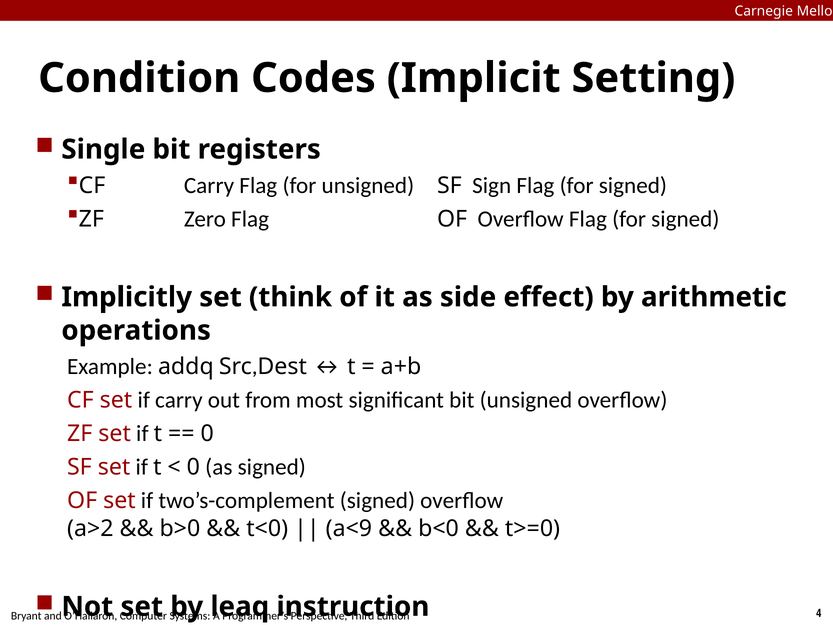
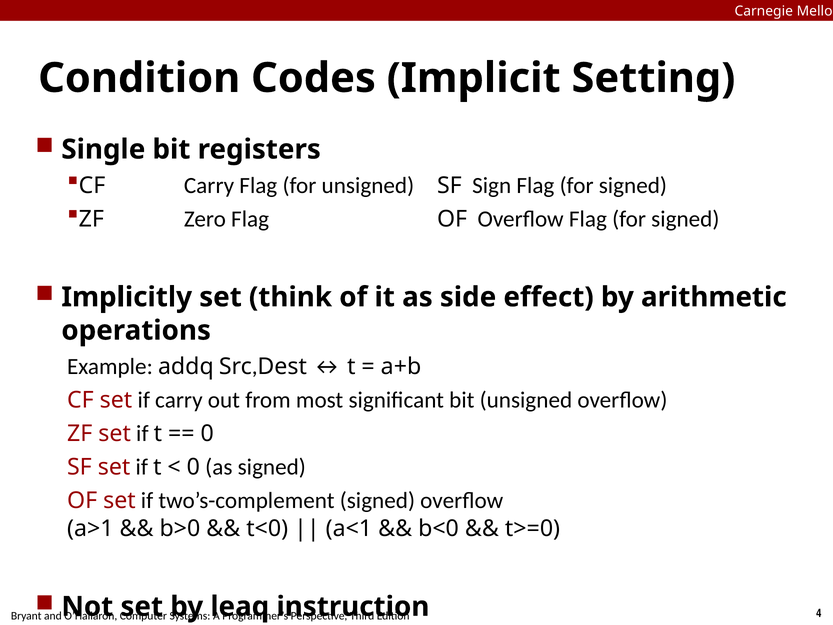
a>2: a>2 -> a>1
a<9: a<9 -> a<1
